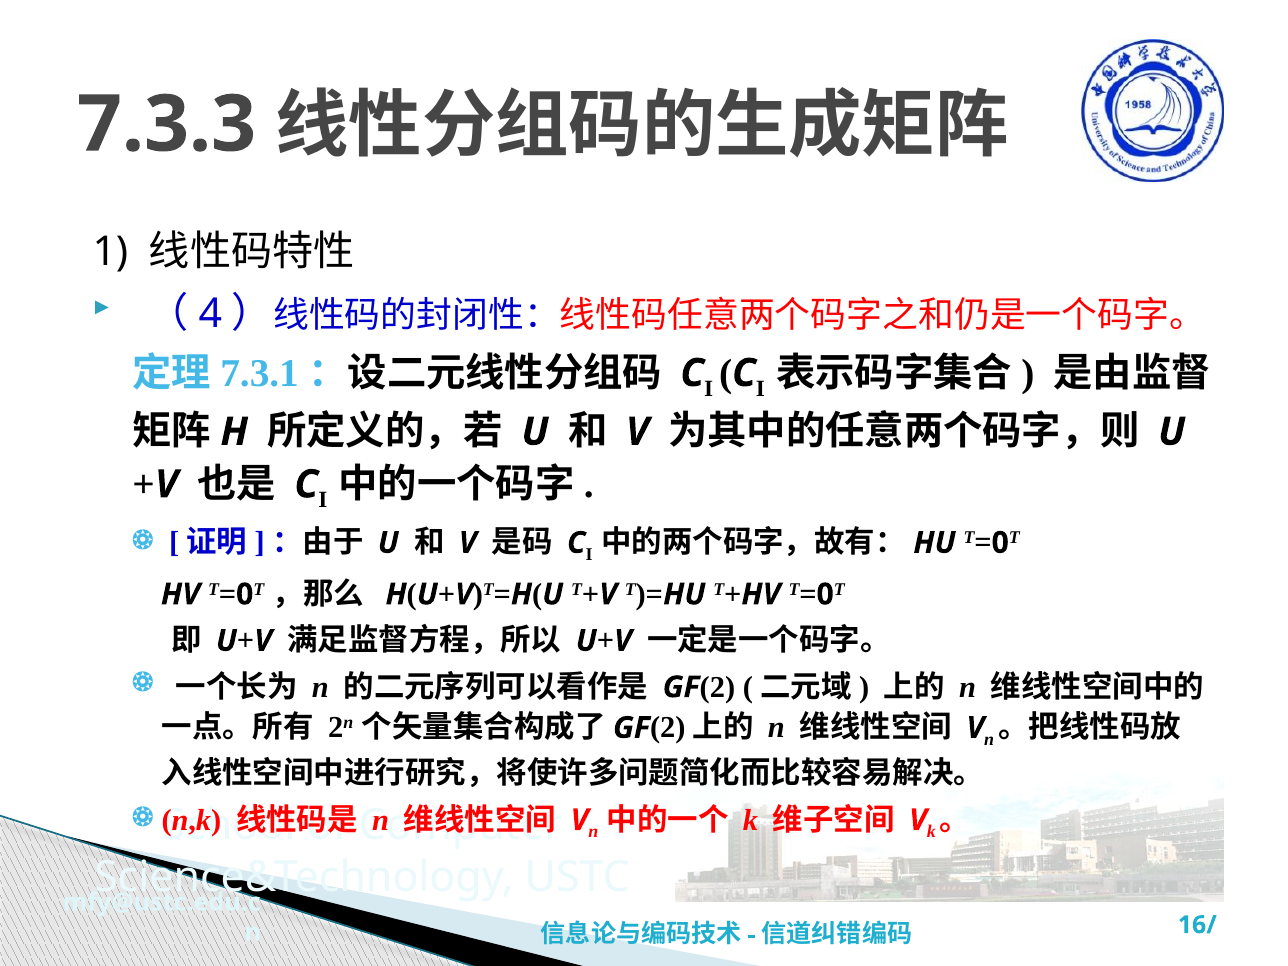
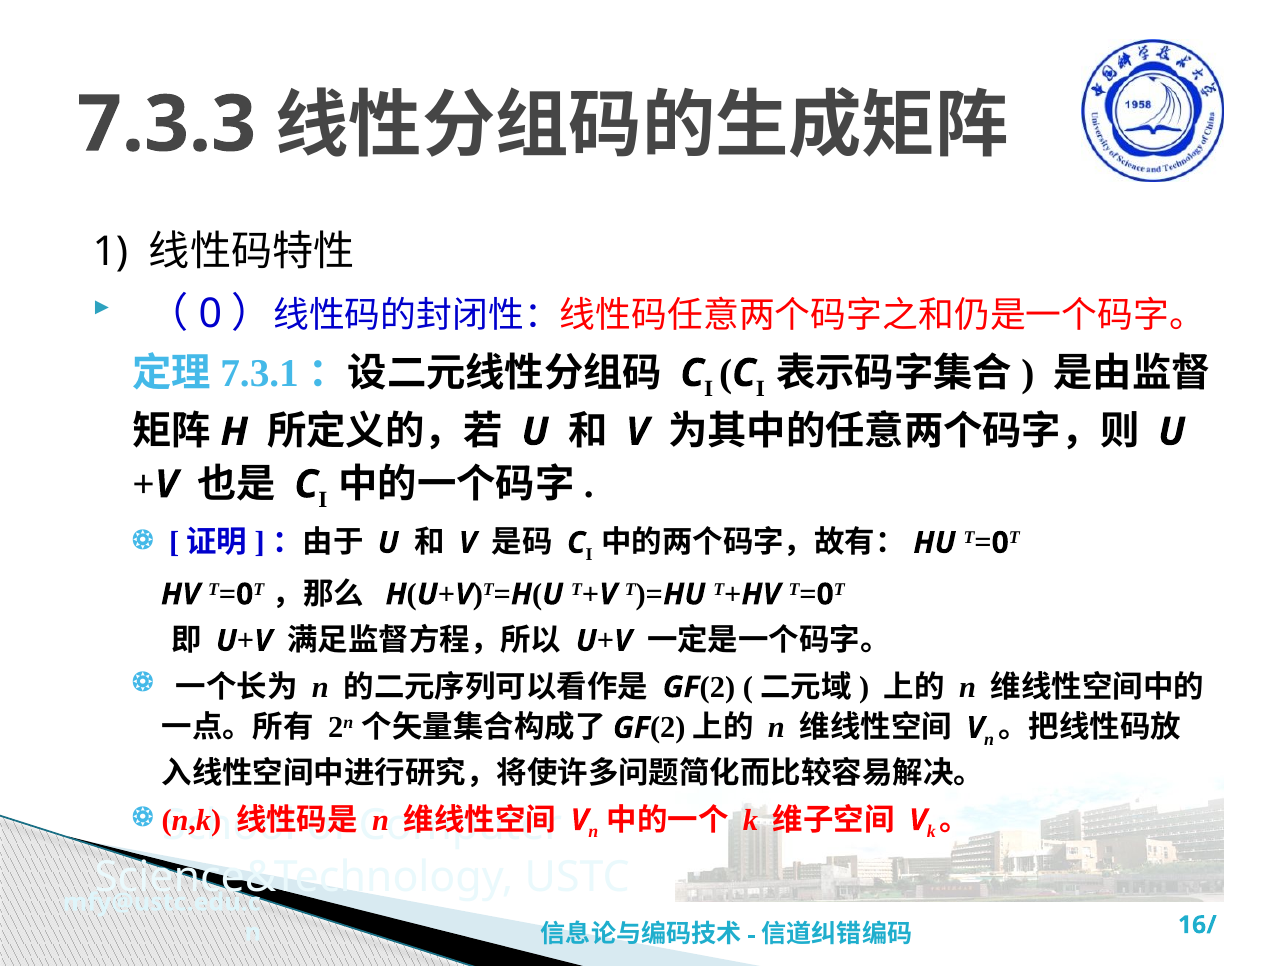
4 at (210, 314): 4 -> 0
